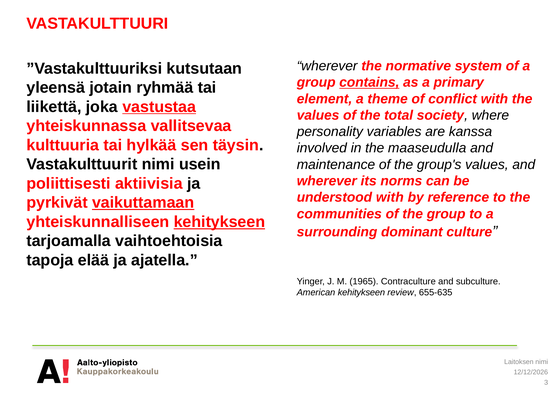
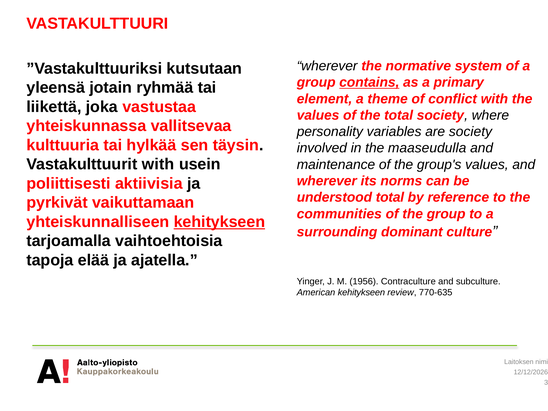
vastustaa underline: present -> none
are kanssa: kanssa -> society
Vastakulttuurit nimi: nimi -> with
understood with: with -> total
vaikuttamaan underline: present -> none
1965: 1965 -> 1956
655-635: 655-635 -> 770-635
